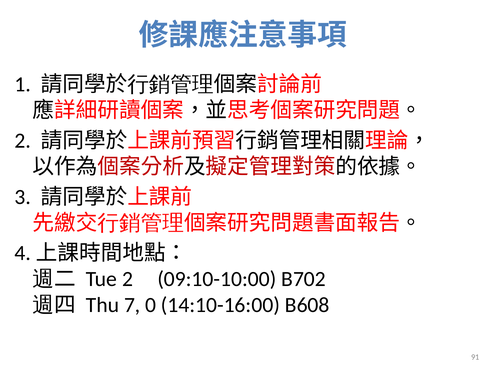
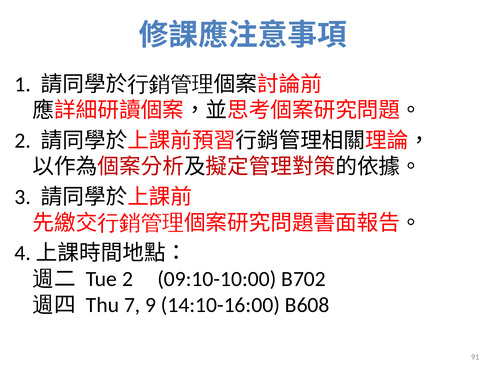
0: 0 -> 9
